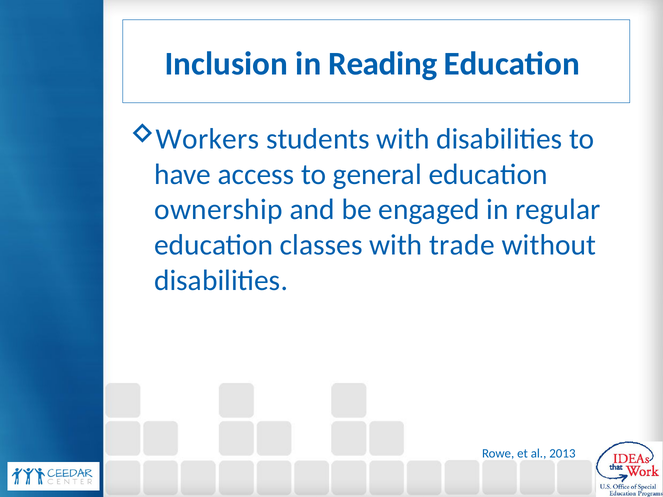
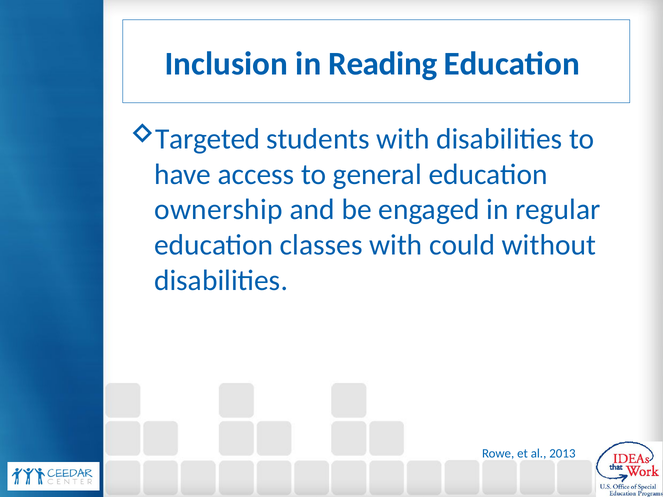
Workers: Workers -> Targeted
trade: trade -> could
